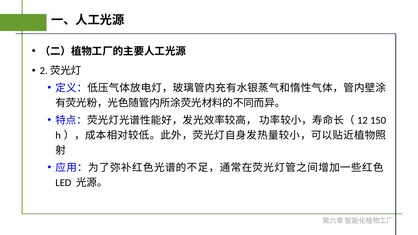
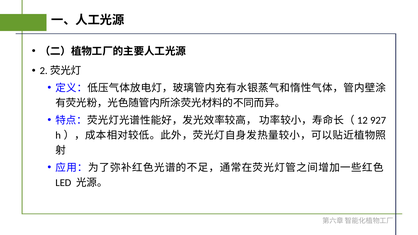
150: 150 -> 927
